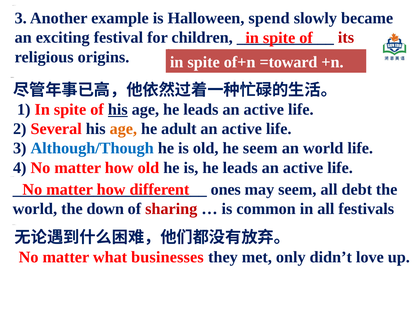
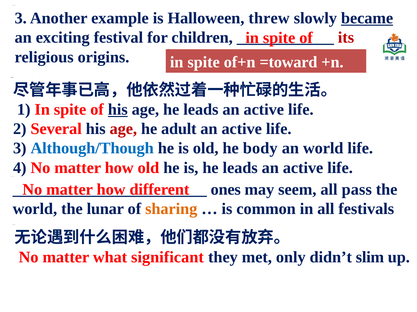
spend: spend -> threw
became at (367, 18) underline: none -> present
age at (123, 129) colour: orange -> red
he seem: seem -> body
debt: debt -> pass
down: down -> lunar
sharing at (171, 209) colour: red -> orange
businesses: businesses -> significant
love: love -> slim
